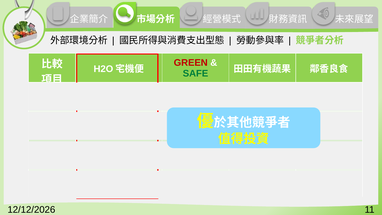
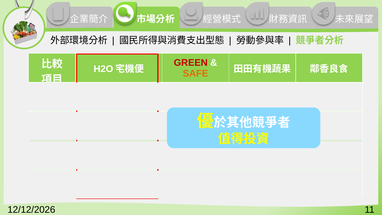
SAFE colour: green -> orange
